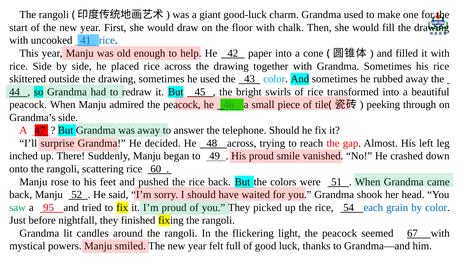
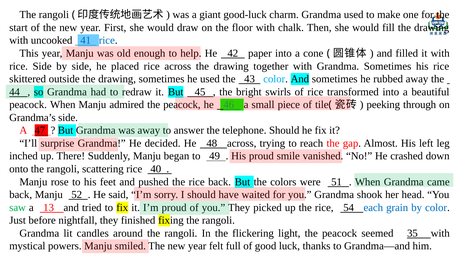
60: 60 -> 40
95: 95 -> 13
67: 67 -> 35
